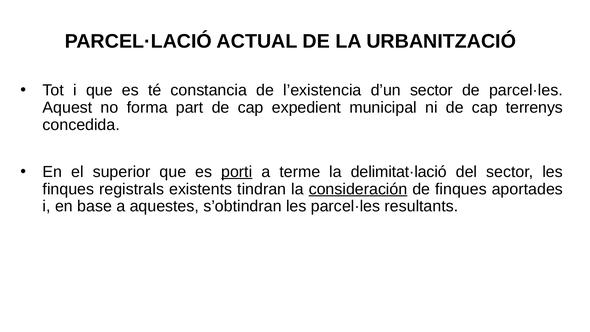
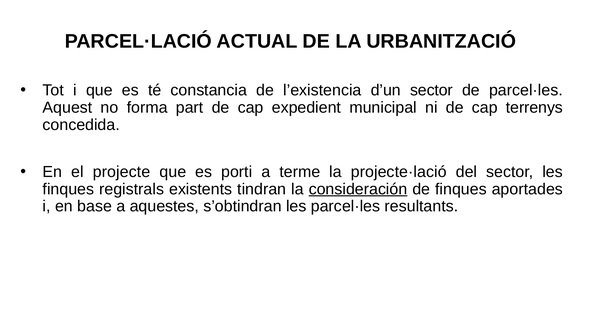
superior: superior -> projecte
porti underline: present -> none
delimitat·lació: delimitat·lació -> projecte·lació
